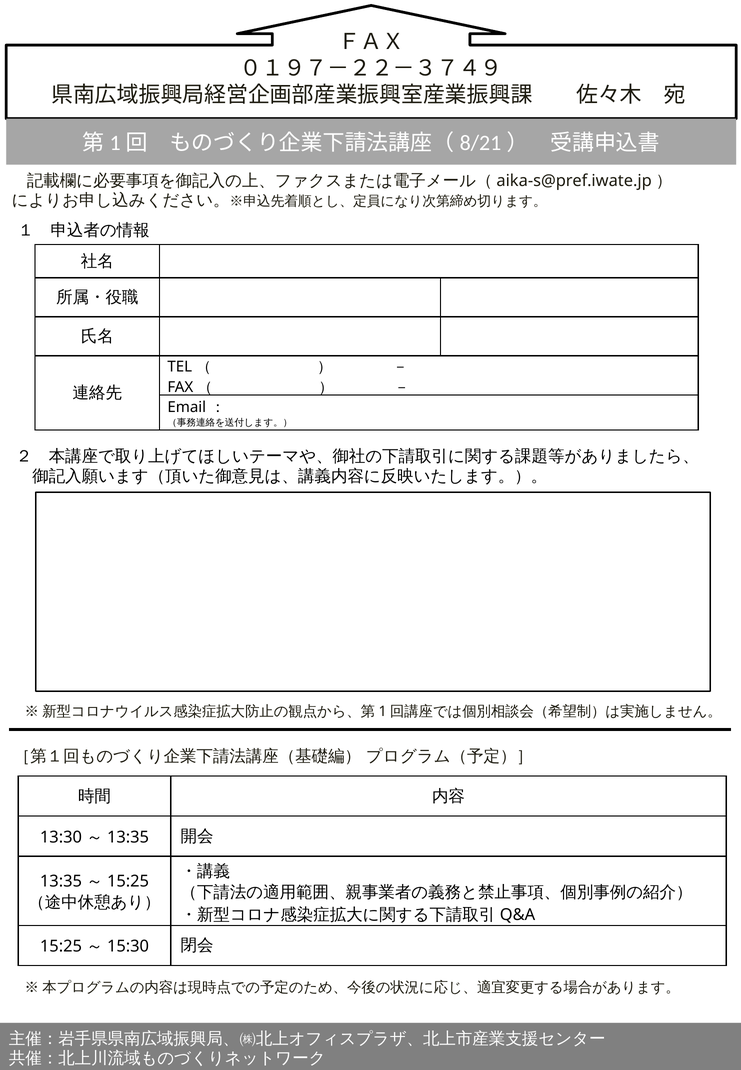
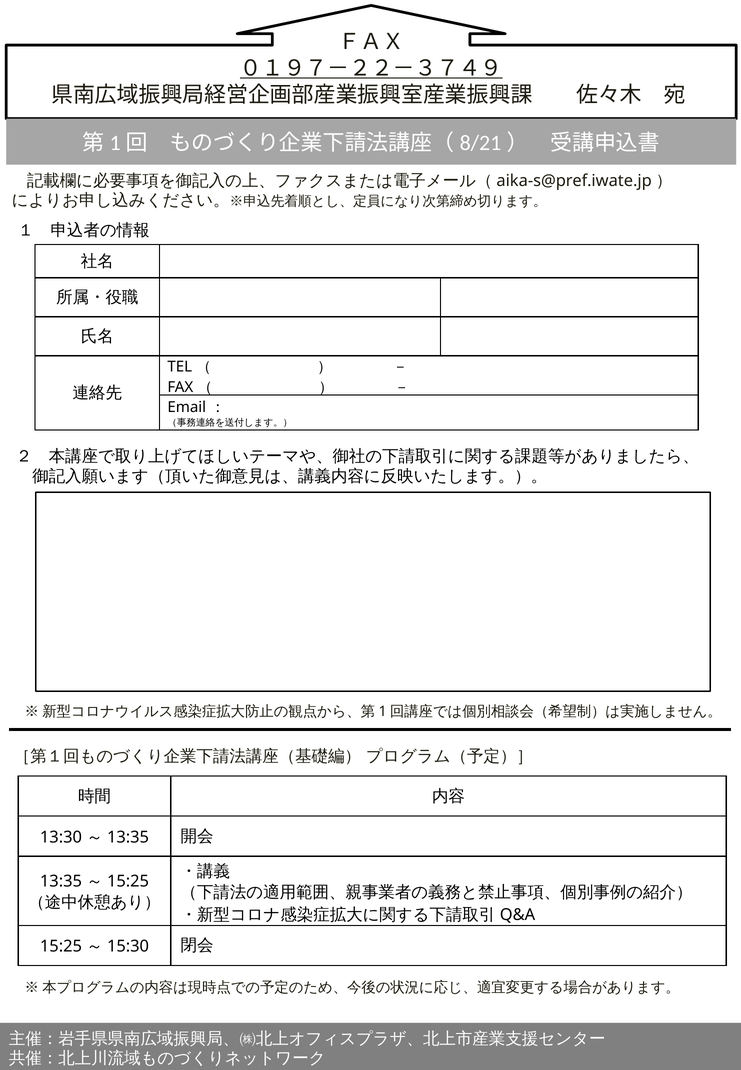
０１９７－２２－３７４９ underline: none -> present
